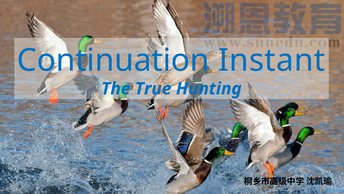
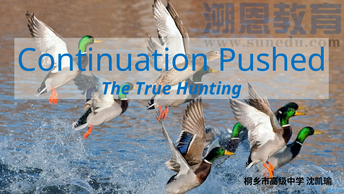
Instant: Instant -> Pushed
